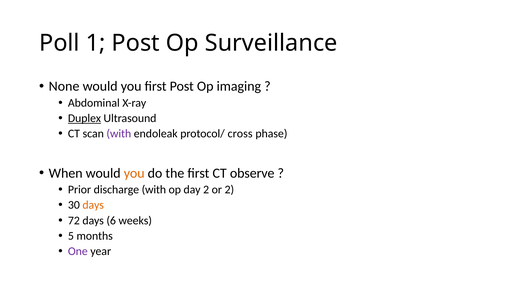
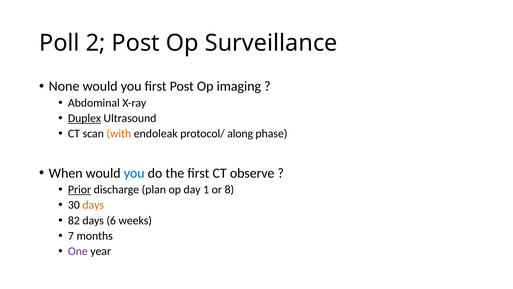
1: 1 -> 2
with at (119, 133) colour: purple -> orange
cross: cross -> along
you at (134, 173) colour: orange -> blue
Prior underline: none -> present
discharge with: with -> plan
day 2: 2 -> 1
or 2: 2 -> 8
72: 72 -> 82
5: 5 -> 7
